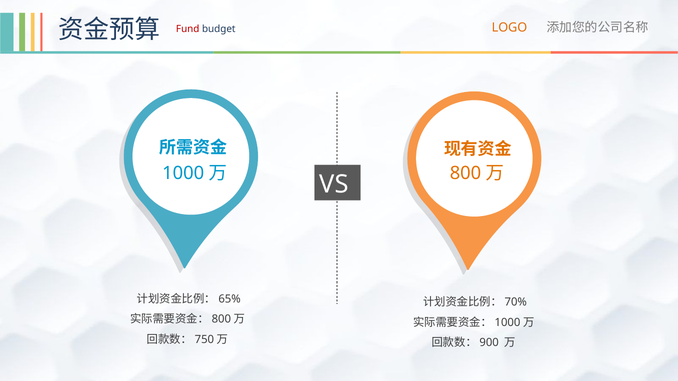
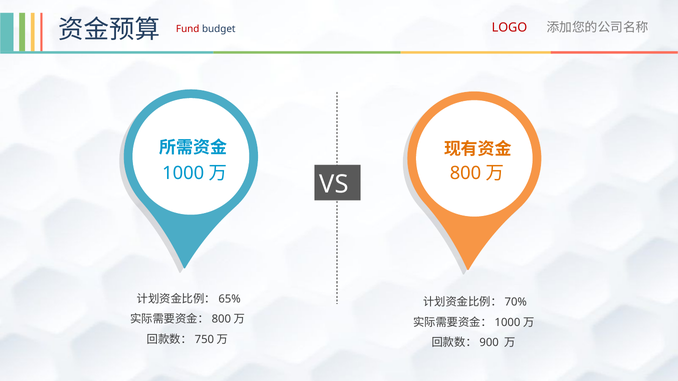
LOGO colour: orange -> red
